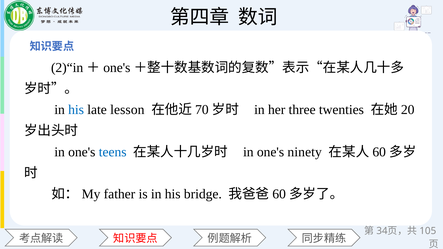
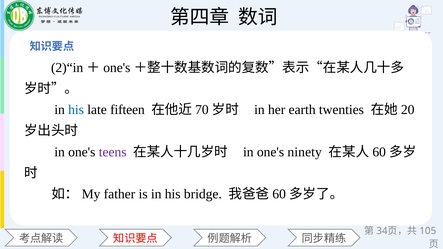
lesson: lesson -> fifteen
three: three -> earth
teens colour: blue -> purple
